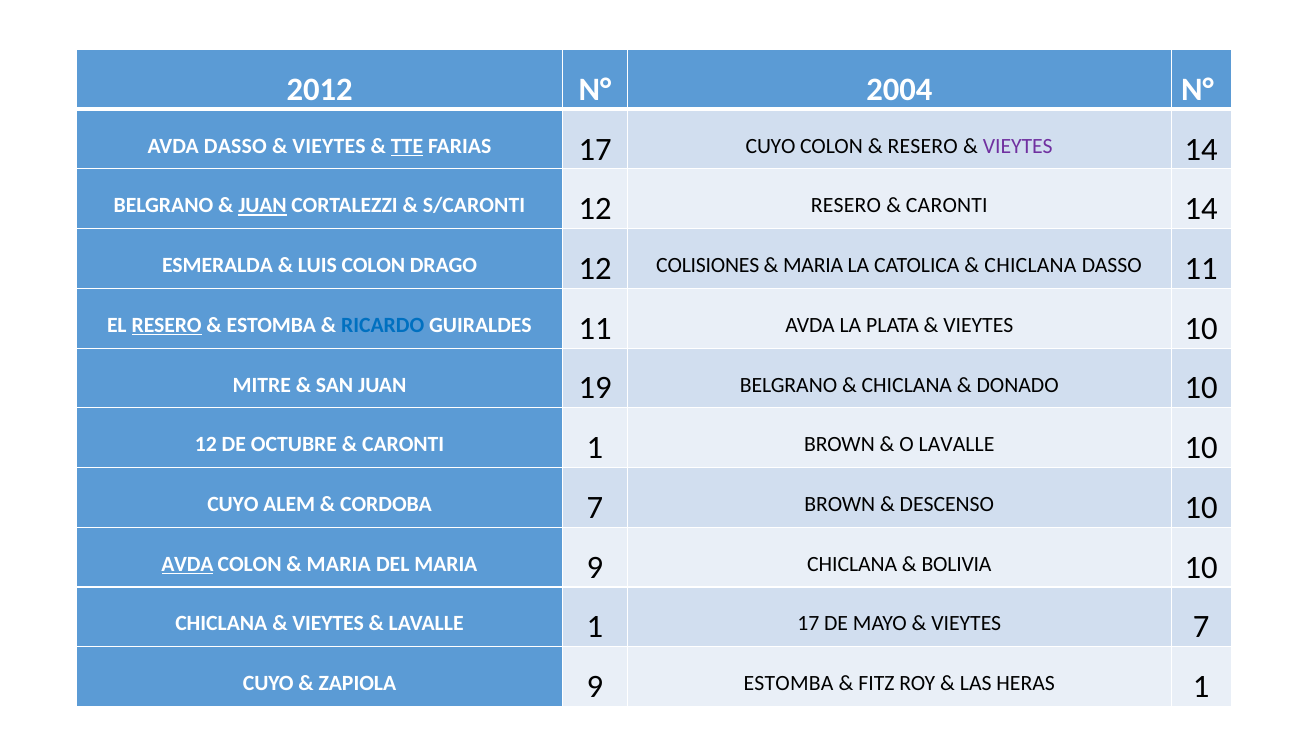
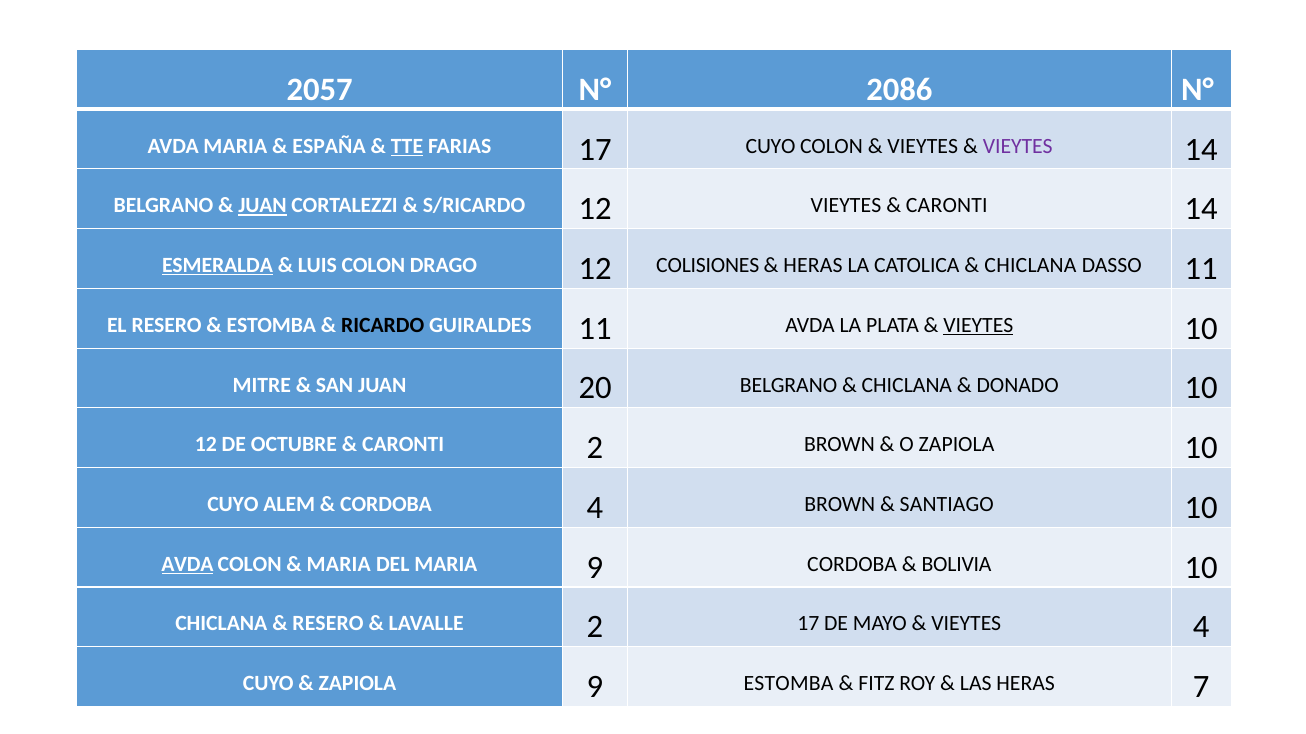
2012: 2012 -> 2057
2004: 2004 -> 2086
AVDA DASSO: DASSO -> MARIA
VIEYTES at (329, 146): VIEYTES -> ESPAÑA
RESERO at (923, 146): RESERO -> VIEYTES
S/CARONTI: S/CARONTI -> S/RICARDO
12 RESERO: RESERO -> VIEYTES
ESMERALDA underline: none -> present
MARIA at (813, 266): MARIA -> HERAS
RESERO at (167, 325) underline: present -> none
RICARDO colour: blue -> black
VIEYTES at (978, 325) underline: none -> present
19: 19 -> 20
CARONTI 1: 1 -> 2
O LAVALLE: LAVALLE -> ZAPIOLA
CORDOBA 7: 7 -> 4
DESCENSO: DESCENSO -> SANTIAGO
9 CHICLANA: CHICLANA -> CORDOBA
VIEYTES at (328, 624): VIEYTES -> RESERO
LAVALLE 1: 1 -> 2
VIEYTES 7: 7 -> 4
HERAS 1: 1 -> 7
